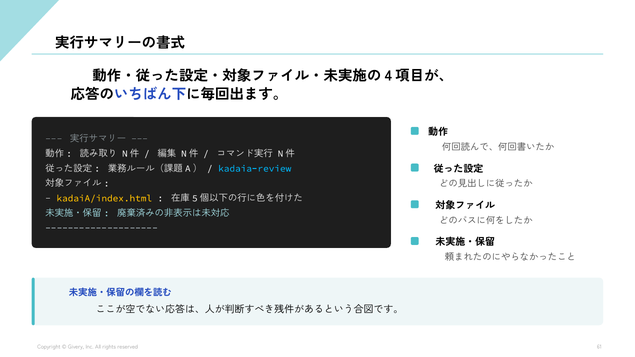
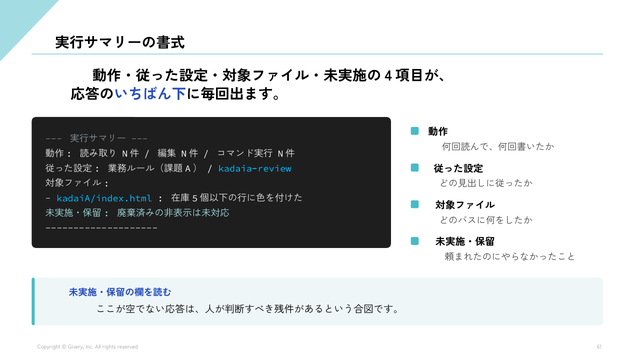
kadaiA/index.html colour: yellow -> light blue
